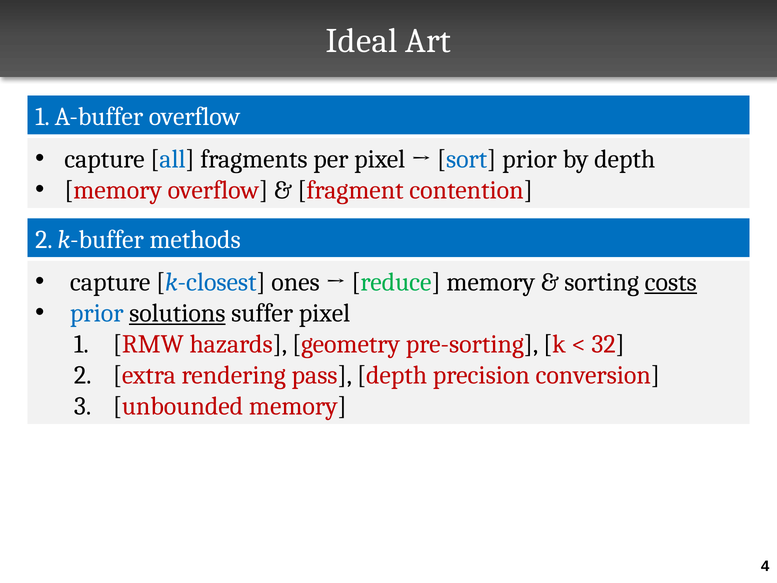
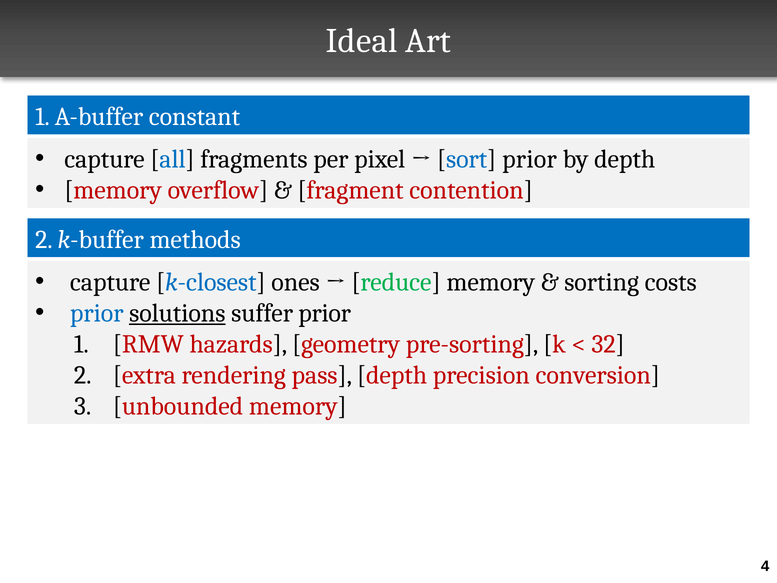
A-buffer overflow: overflow -> constant
costs underline: present -> none
suffer pixel: pixel -> prior
